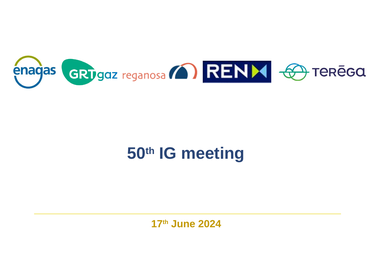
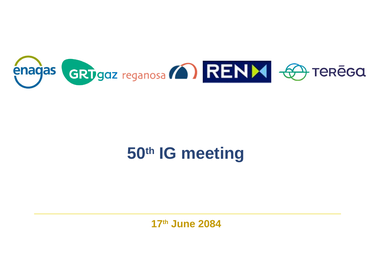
2024: 2024 -> 2084
